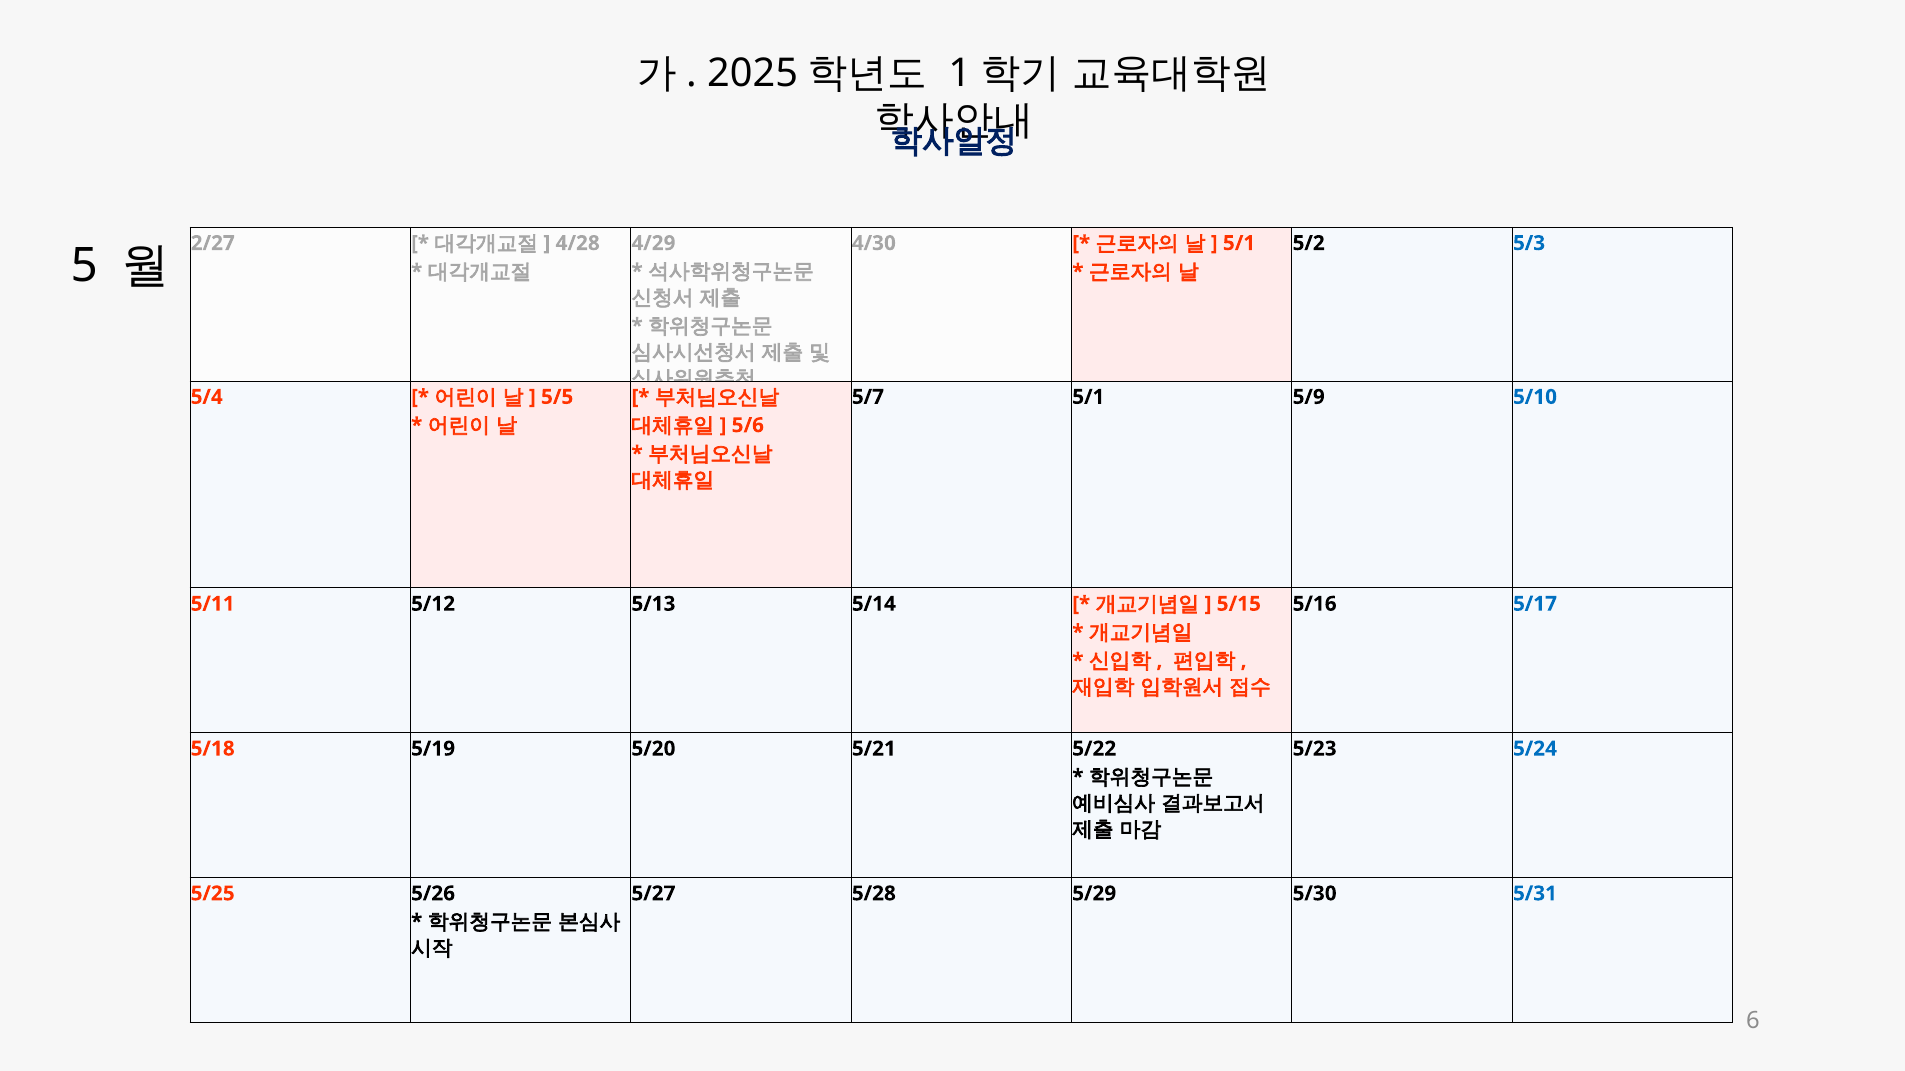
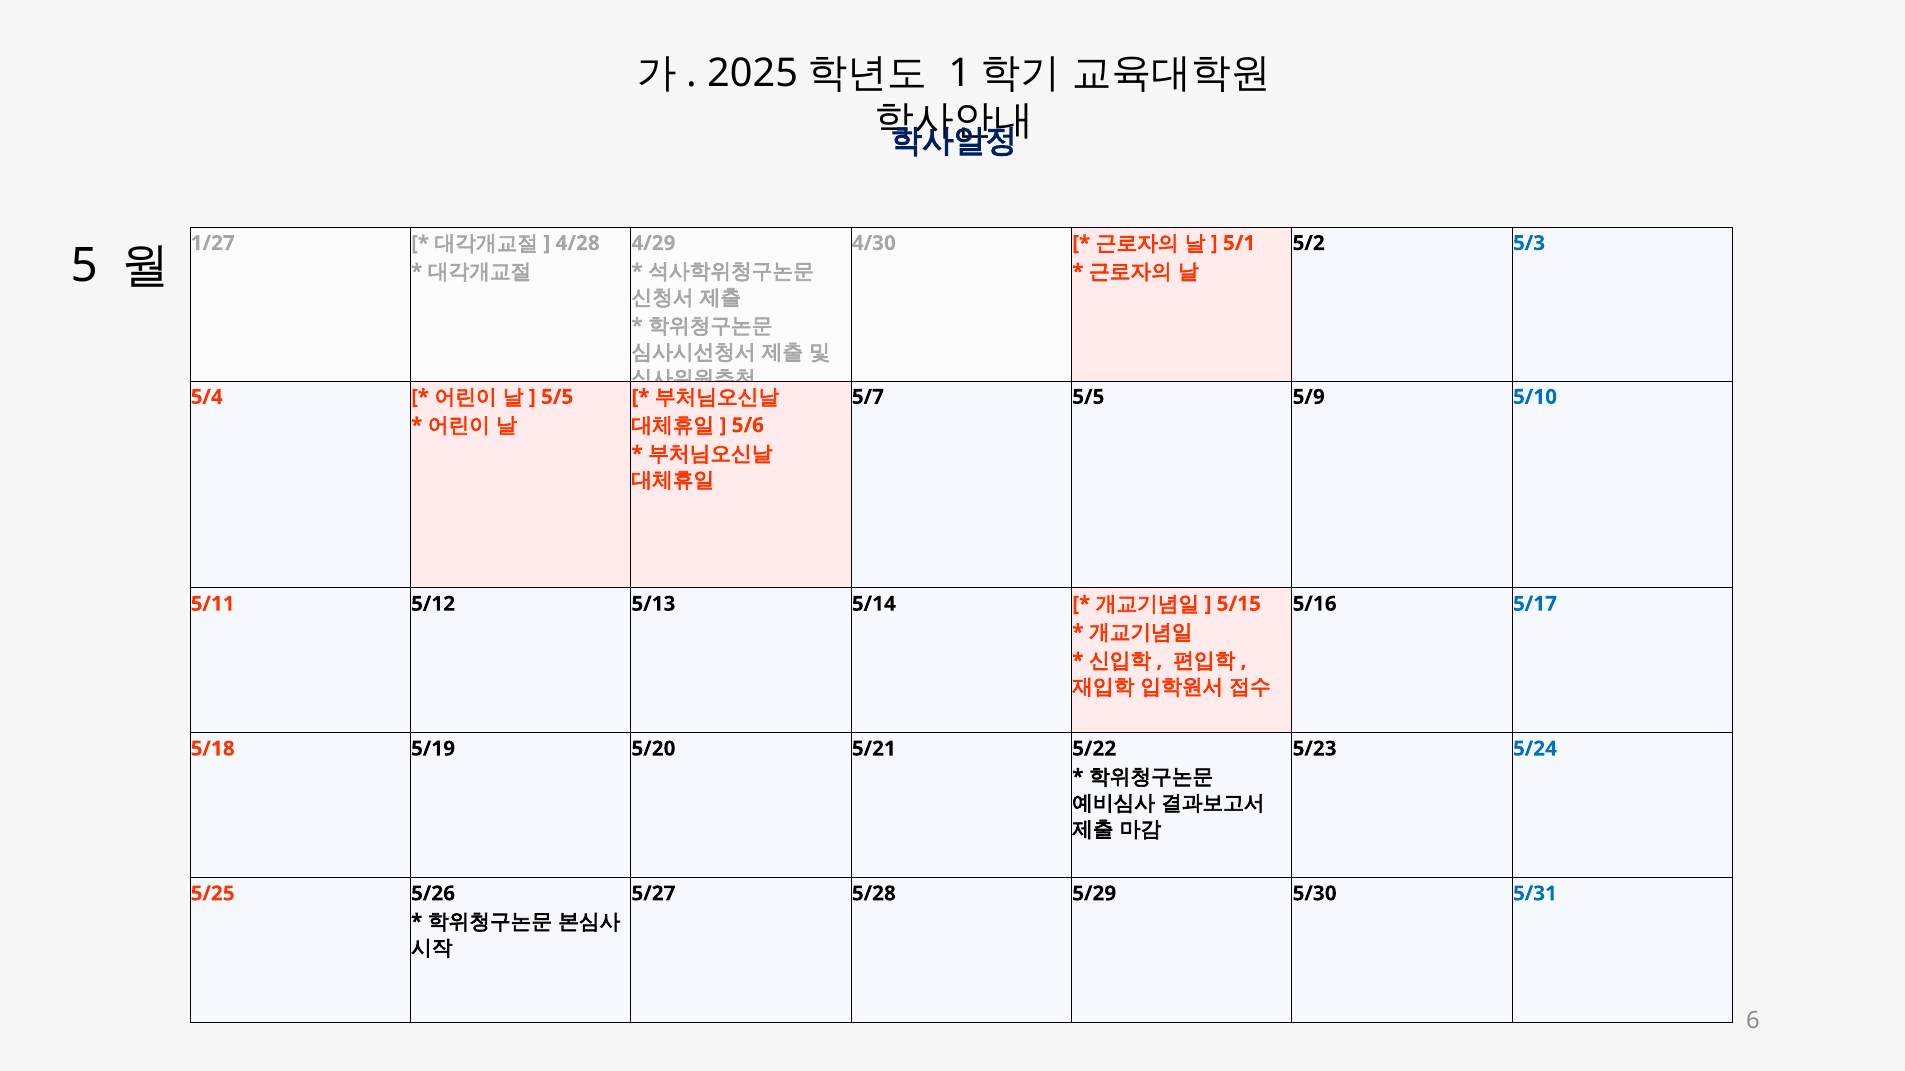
2/27: 2/27 -> 1/27
5/7 5/1: 5/1 -> 5/5
